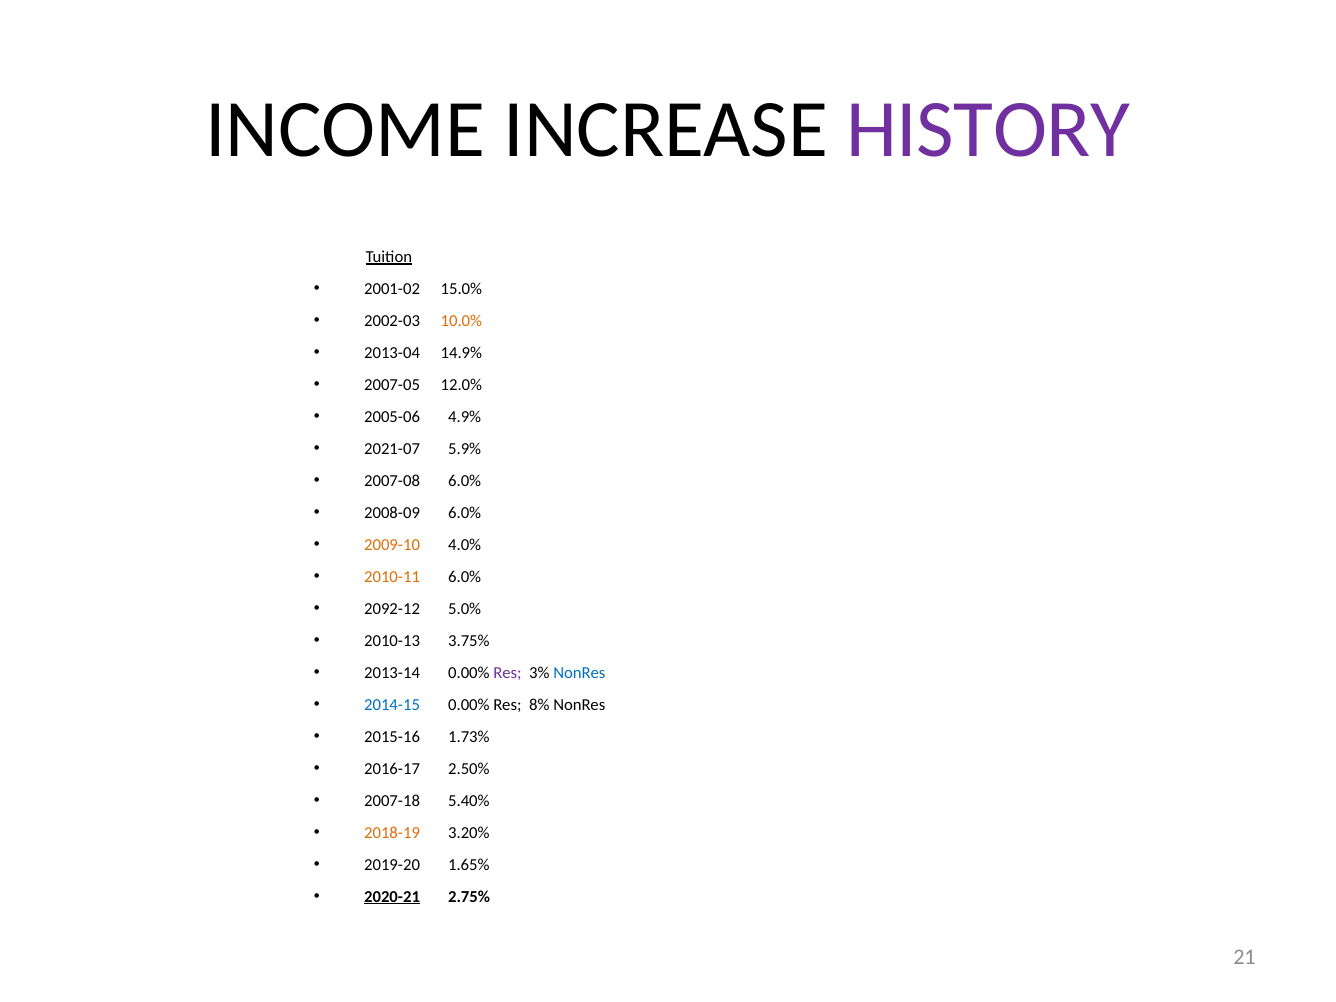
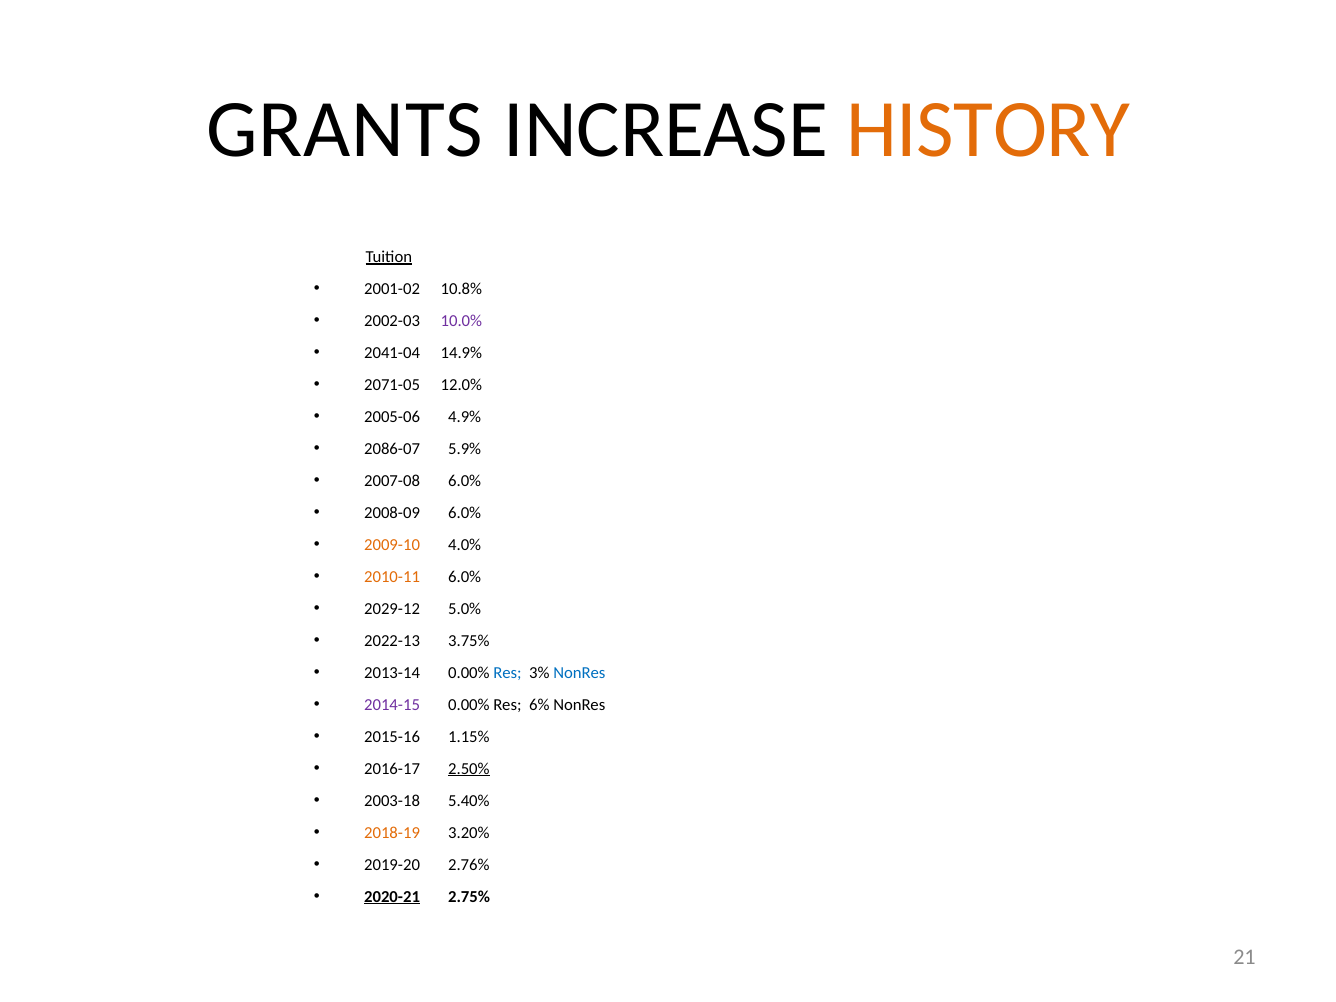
INCOME: INCOME -> GRANTS
HISTORY colour: purple -> orange
15.0%: 15.0% -> 10.8%
10.0% colour: orange -> purple
2013-04: 2013-04 -> 2041-04
2007-05: 2007-05 -> 2071-05
2021-07: 2021-07 -> 2086-07
2092-12: 2092-12 -> 2029-12
2010-13: 2010-13 -> 2022-13
Res at (508, 673) colour: purple -> blue
2014-15 colour: blue -> purple
8%: 8% -> 6%
1.73%: 1.73% -> 1.15%
2.50% underline: none -> present
2007-18: 2007-18 -> 2003-18
1.65%: 1.65% -> 2.76%
